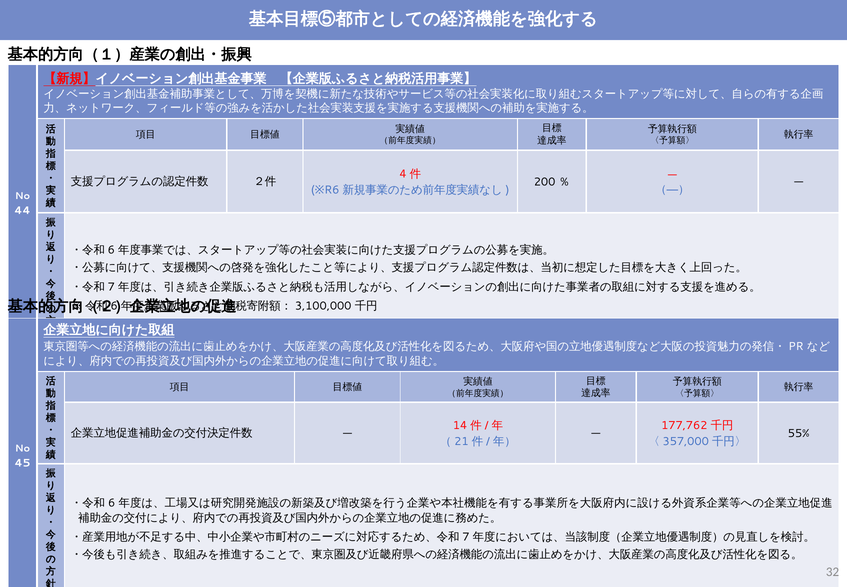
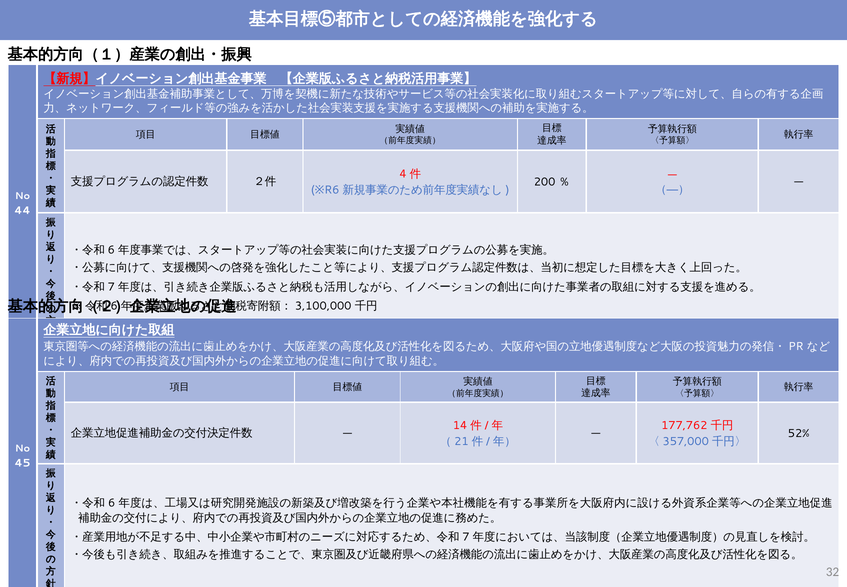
55%: 55% -> 52%
